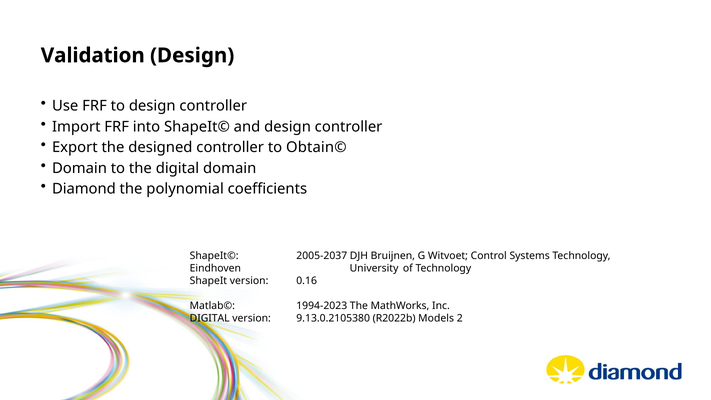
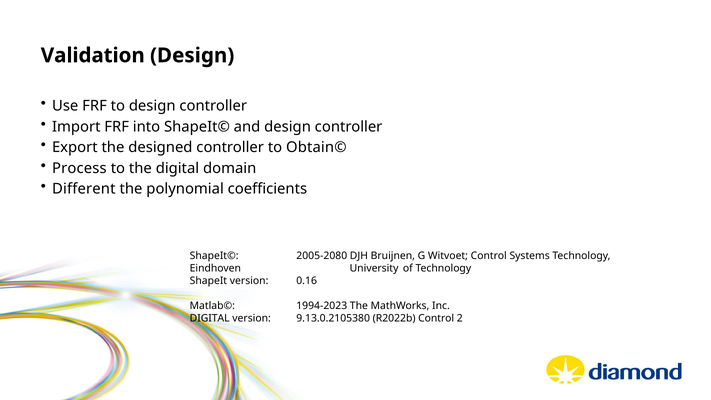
Domain at (79, 168): Domain -> Process
Diamond: Diamond -> Different
2005-2037: 2005-2037 -> 2005-2080
R2022b Models: Models -> Control
